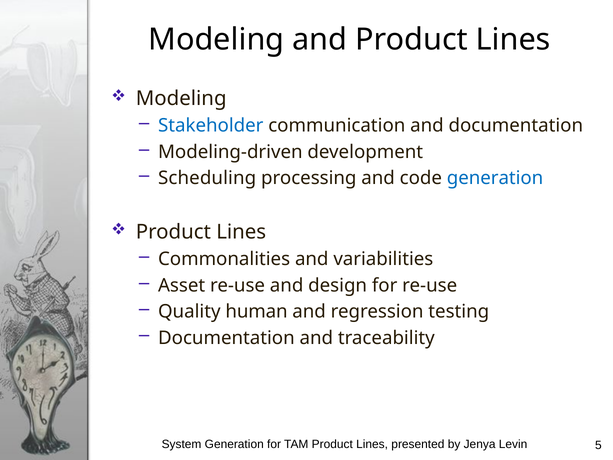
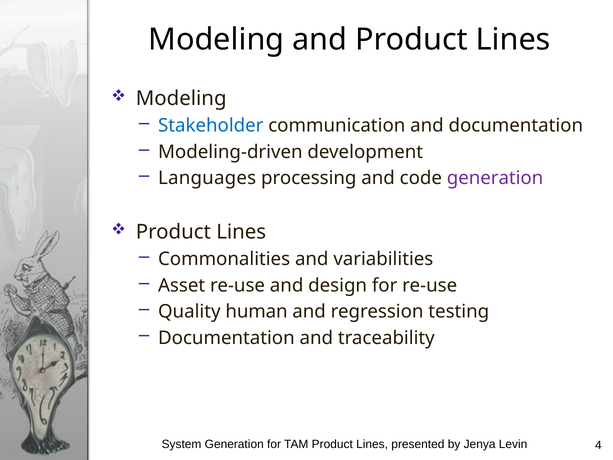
Scheduling: Scheduling -> Languages
generation at (495, 178) colour: blue -> purple
5: 5 -> 4
